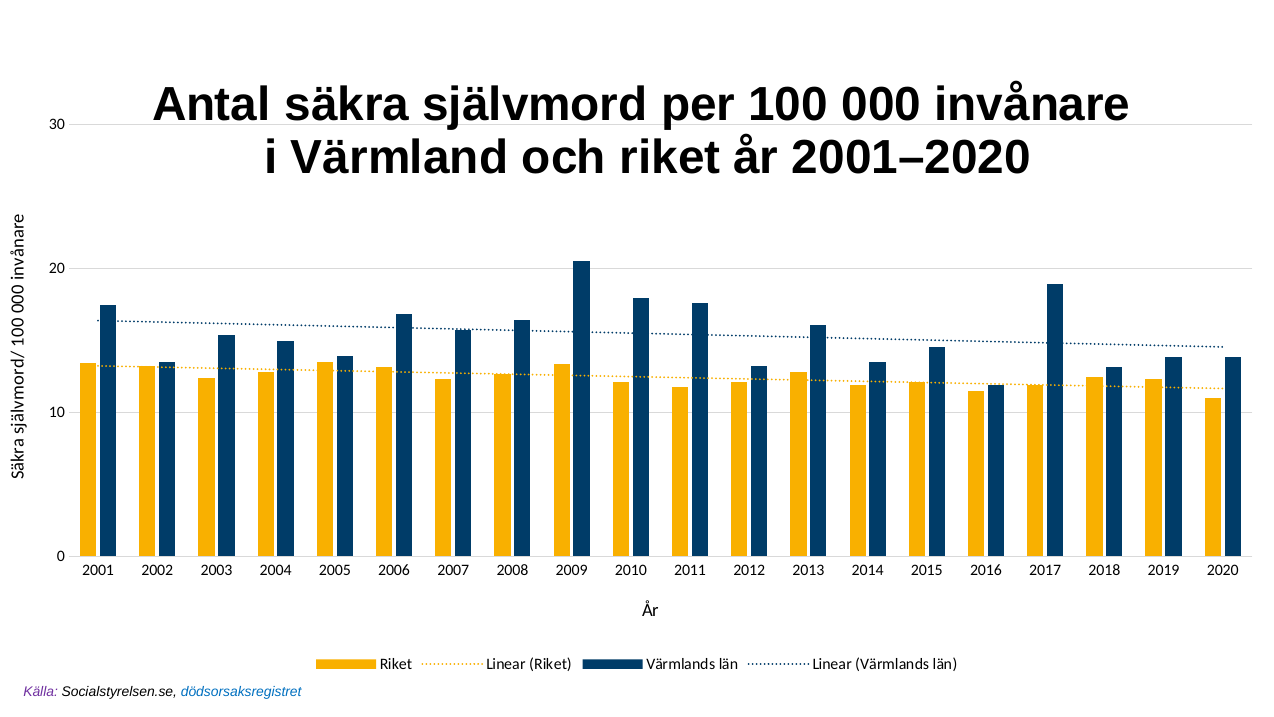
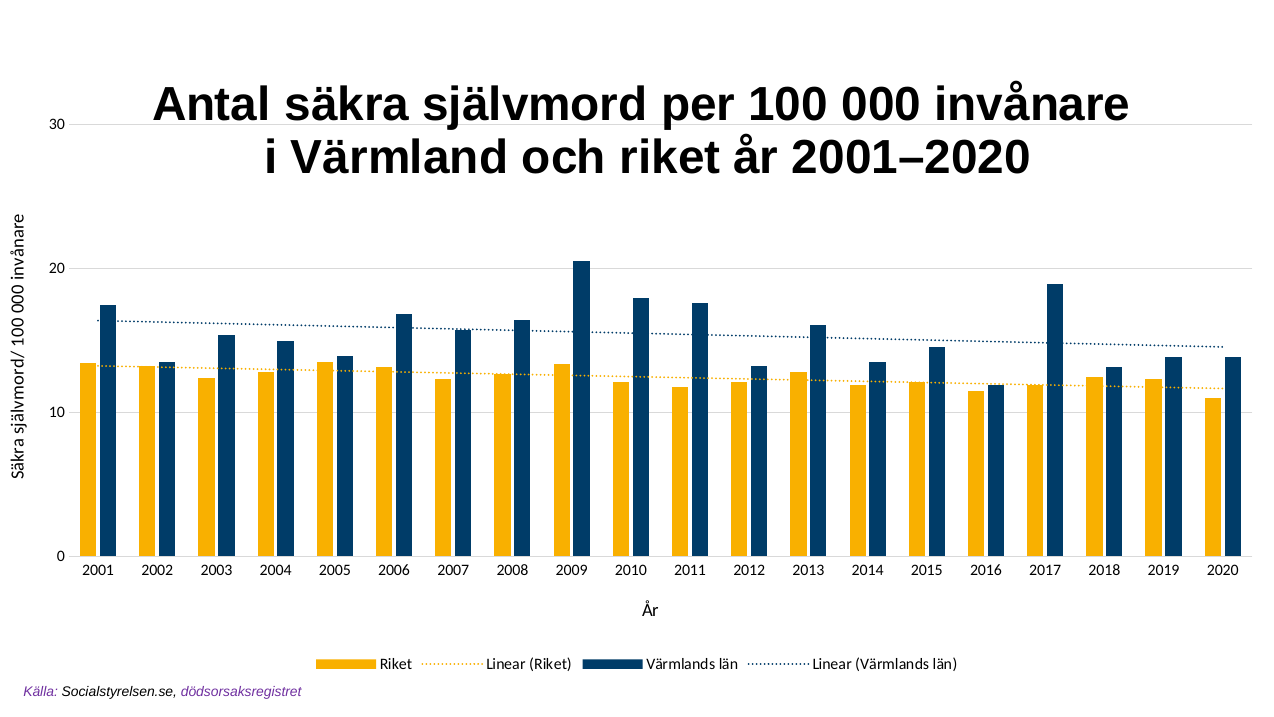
dödsorsaksregistret colour: blue -> purple
